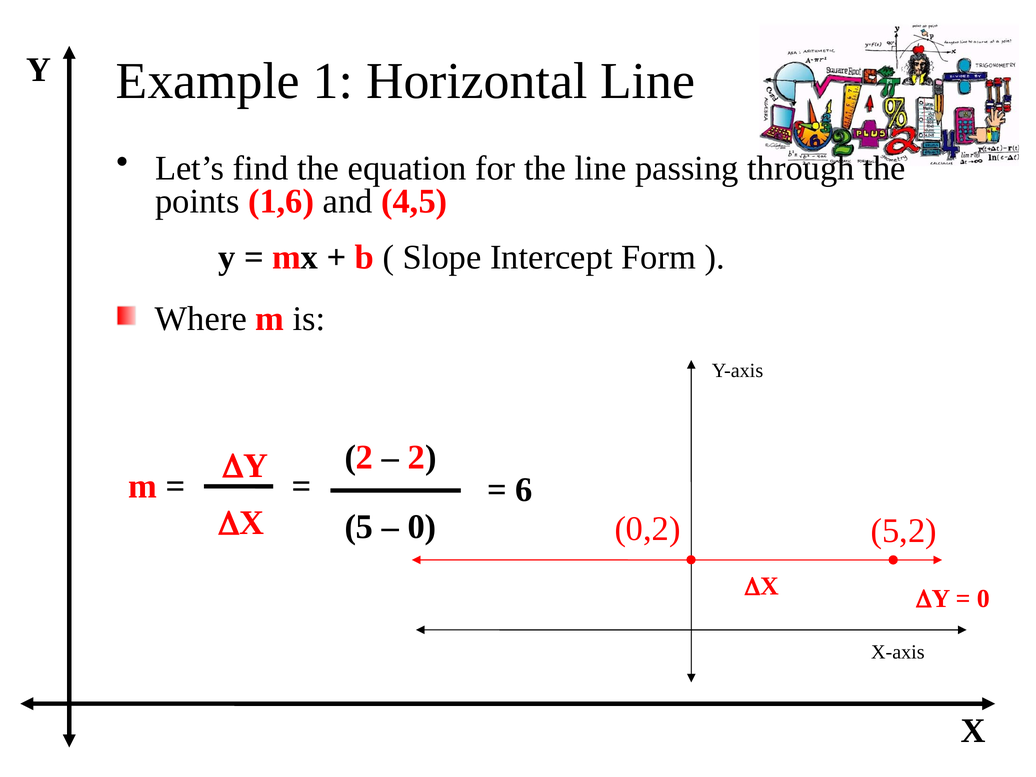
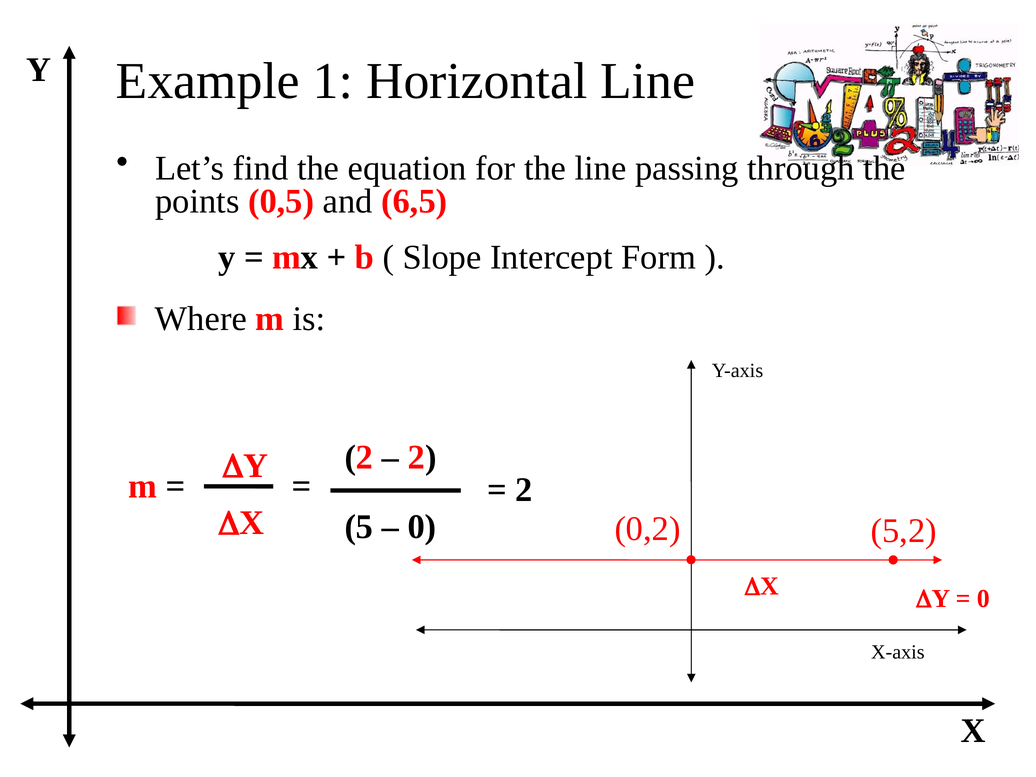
1,6: 1,6 -> 0,5
4,5: 4,5 -> 6,5
6 at (524, 490): 6 -> 2
